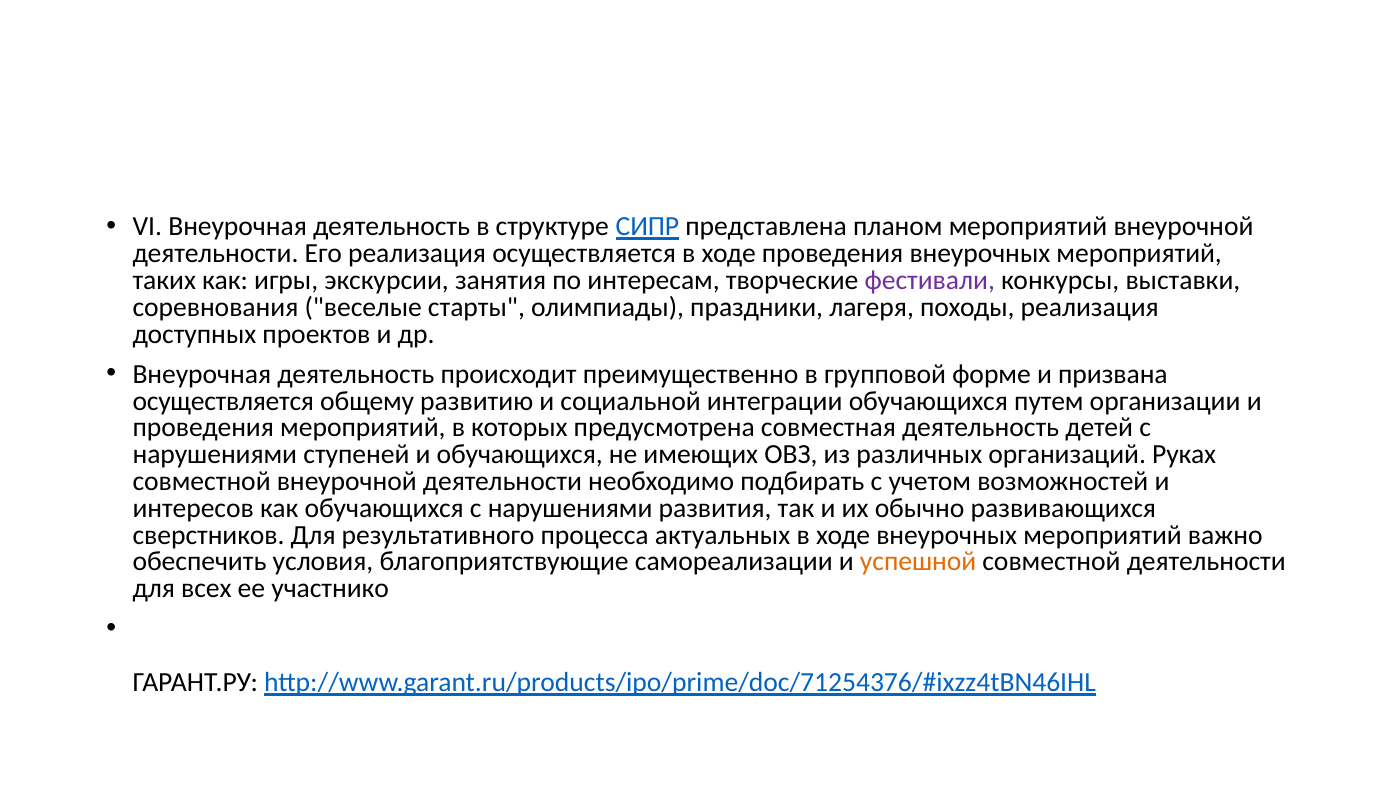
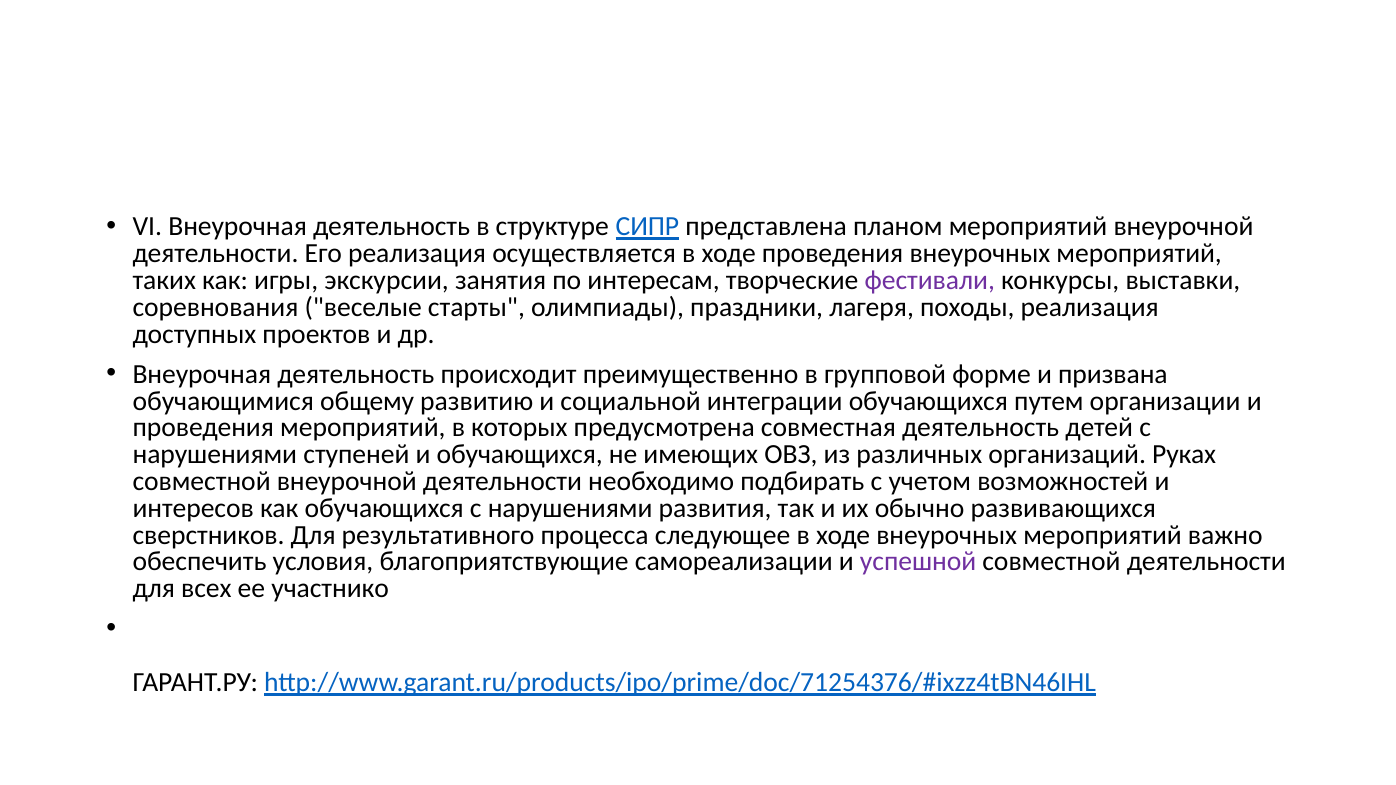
осуществляется at (223, 401): осуществляется -> обучающимися
актуальных: актуальных -> следующее
успешной colour: orange -> purple
